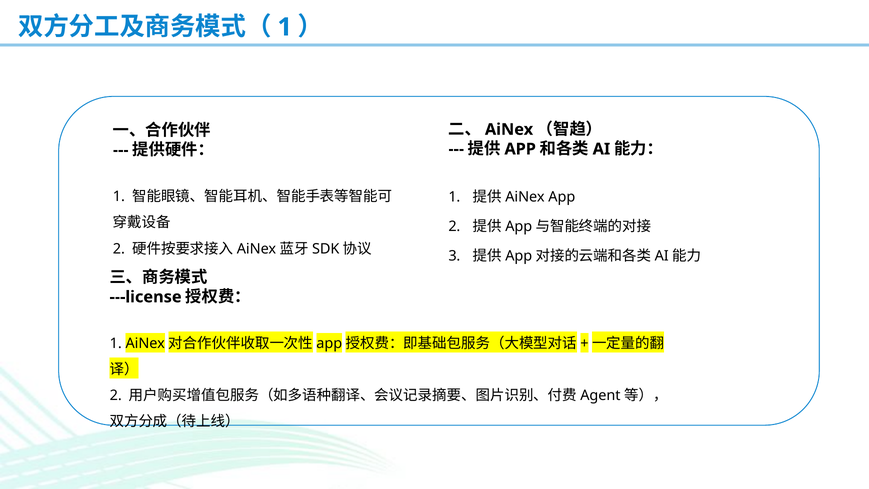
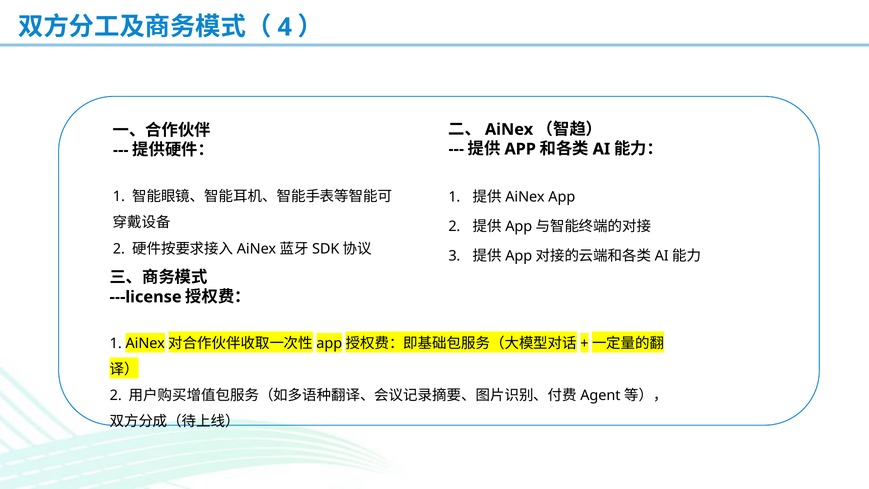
1 at (285, 27): 1 -> 4
